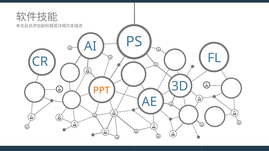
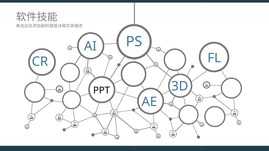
PPT colour: orange -> black
